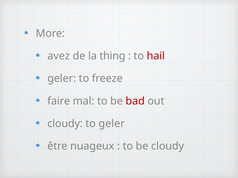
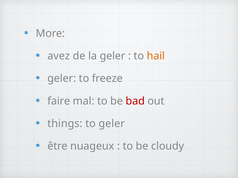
la thing: thing -> geler
hail colour: red -> orange
cloudy at (65, 124): cloudy -> things
